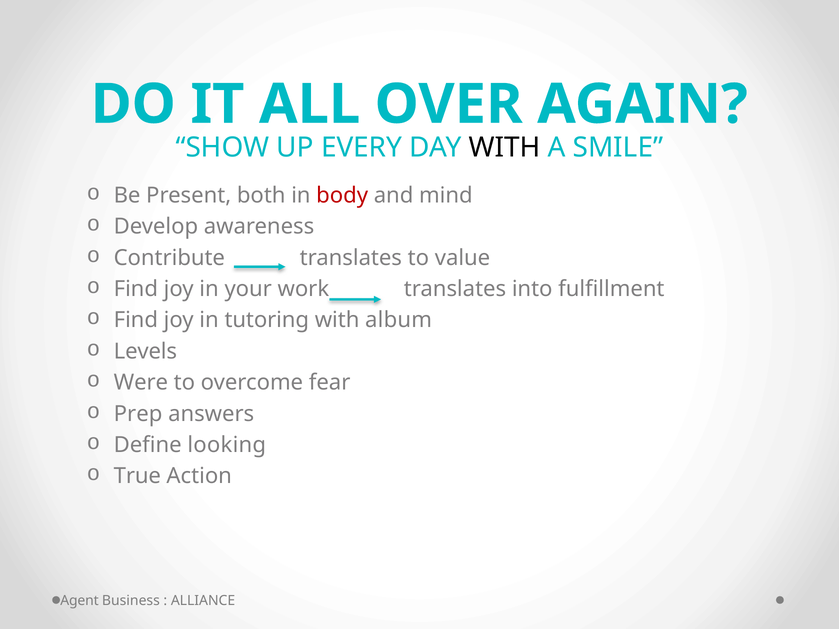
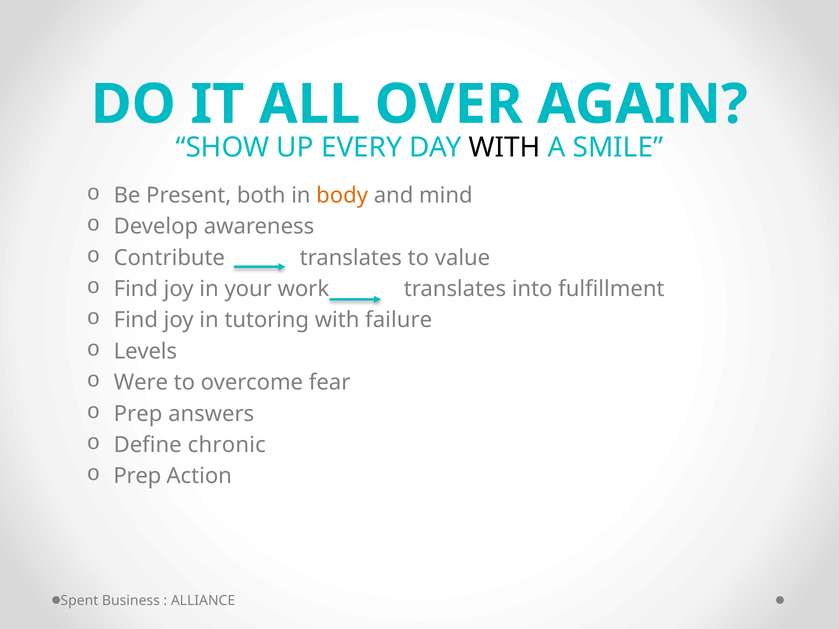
body colour: red -> orange
album: album -> failure
looking: looking -> chronic
True at (137, 476): True -> Prep
Agent: Agent -> Spent
